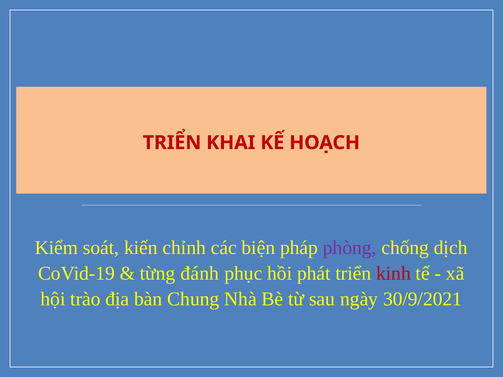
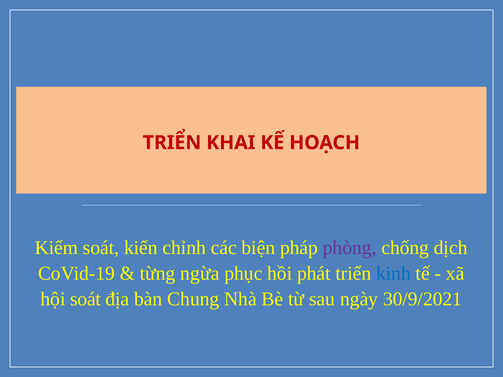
đánh: đánh -> ngừa
kinh colour: red -> blue
hội trào: trào -> soát
